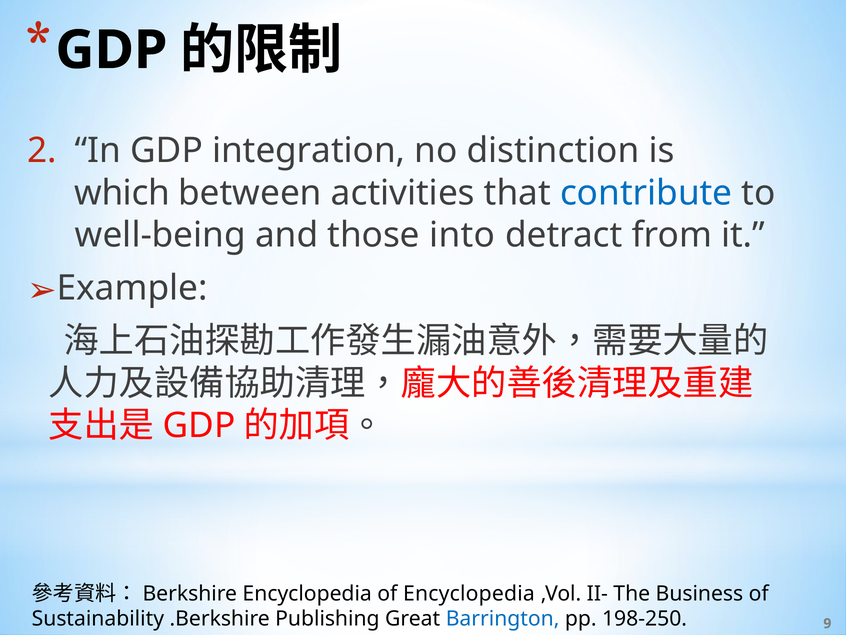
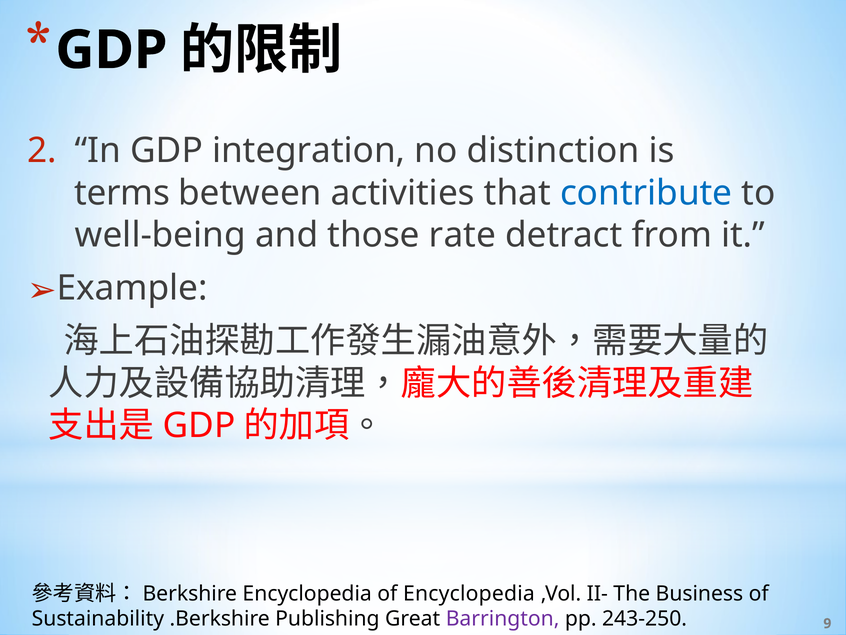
which: which -> terms
into: into -> rate
Barrington colour: blue -> purple
198-250: 198-250 -> 243-250
